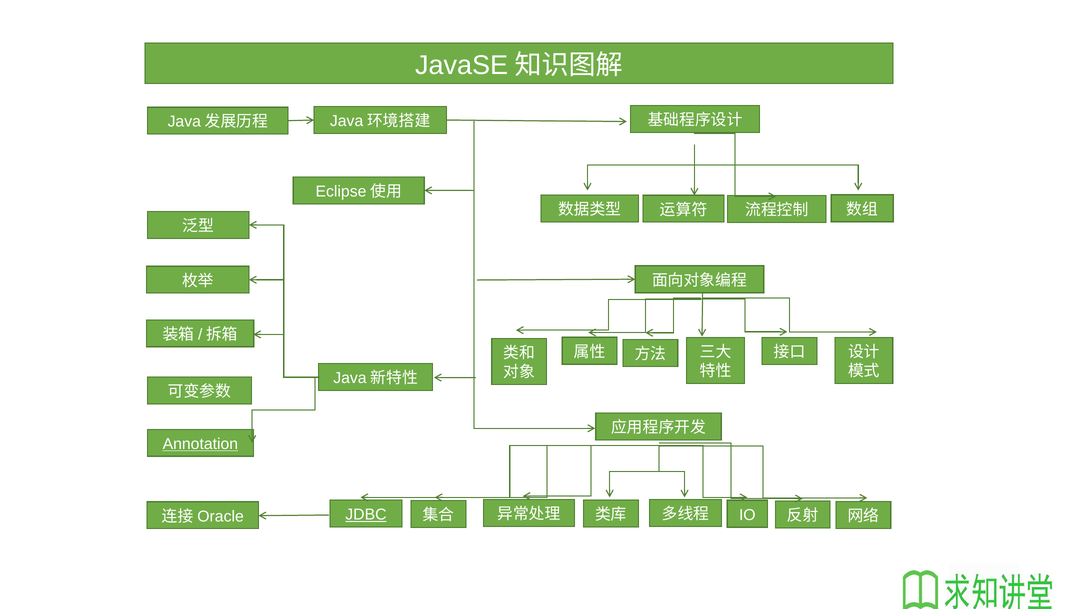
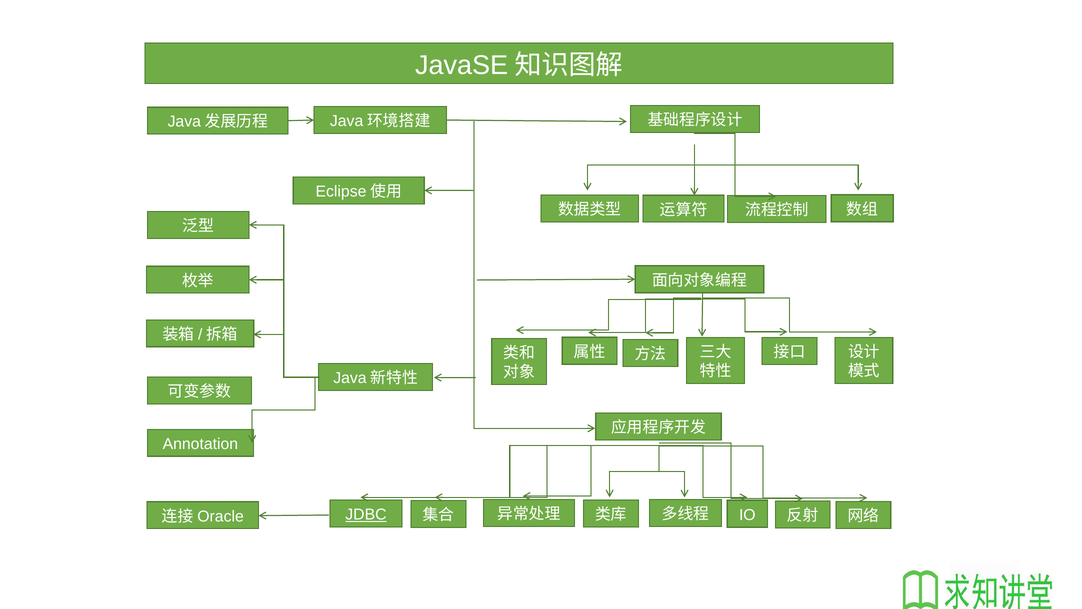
Annotation underline: present -> none
